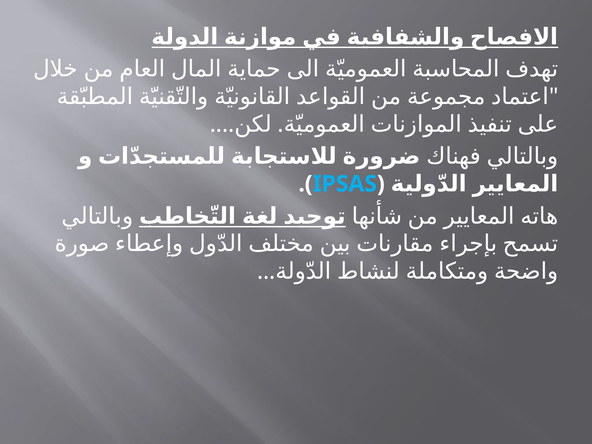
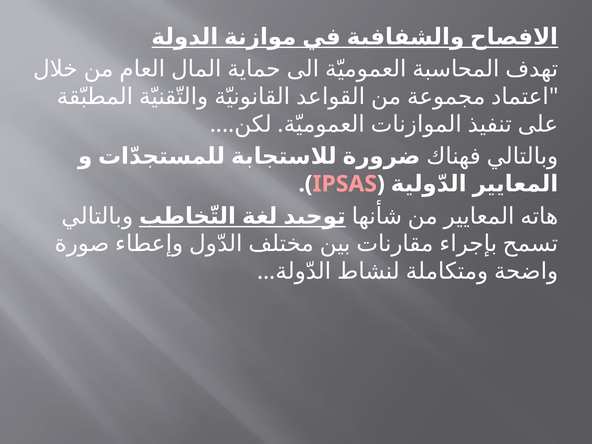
IPSAS colour: light blue -> pink
